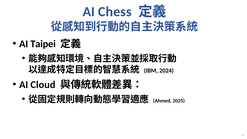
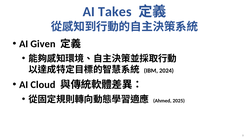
Chess: Chess -> Takes
Taipei: Taipei -> Given
